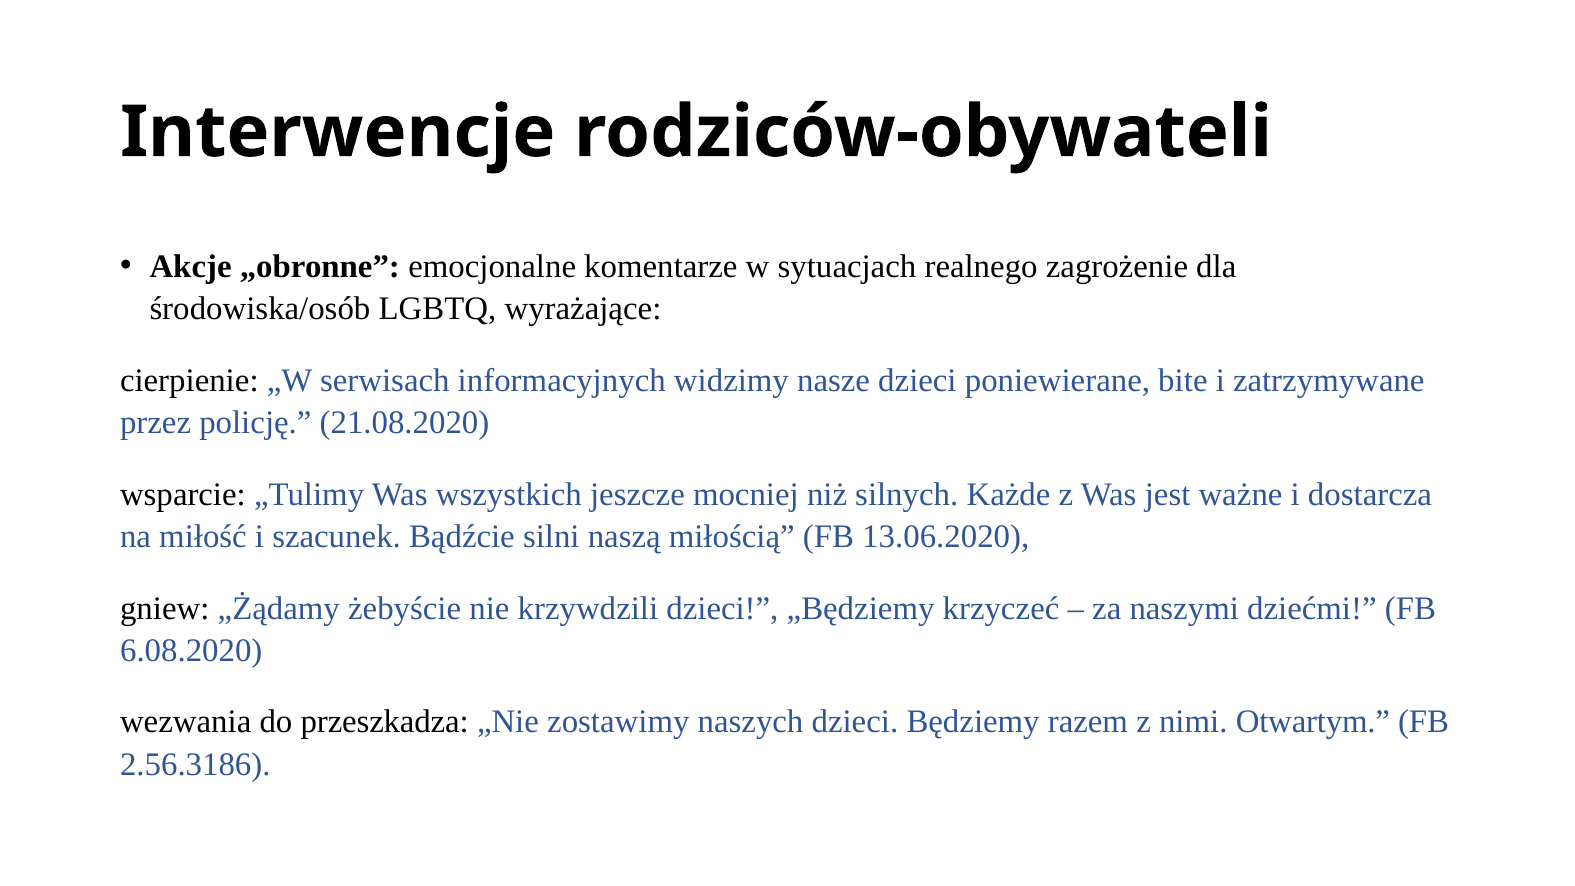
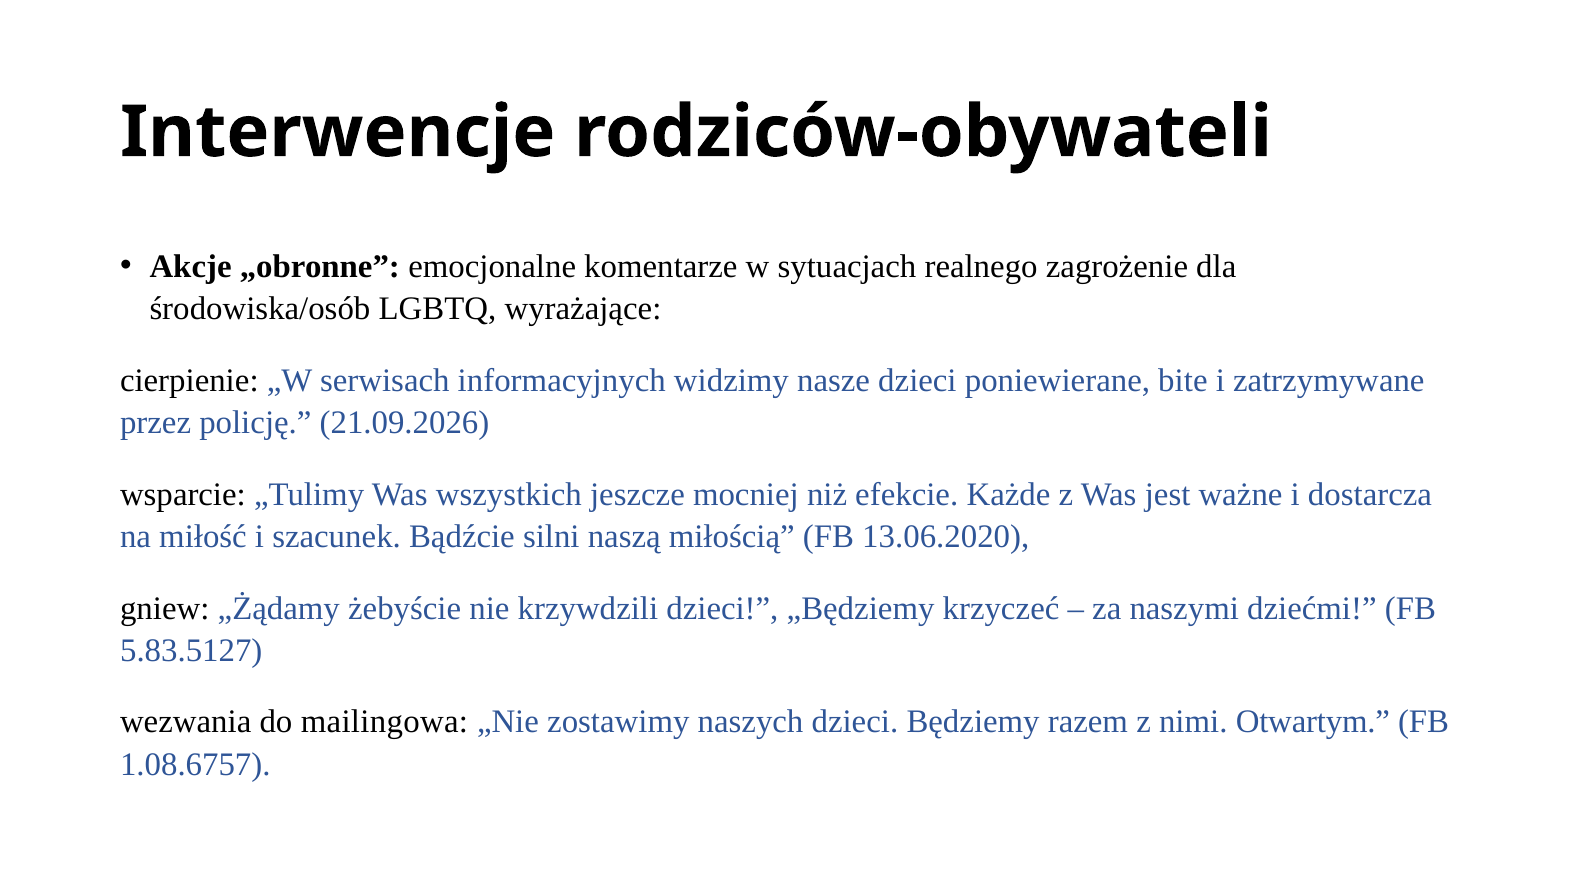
21.08.2020: 21.08.2020 -> 21.09.2026
silnych: silnych -> efekcie
6.08.2020: 6.08.2020 -> 5.83.5127
przeszkadza: przeszkadza -> mailingowa
2.56.3186: 2.56.3186 -> 1.08.6757
